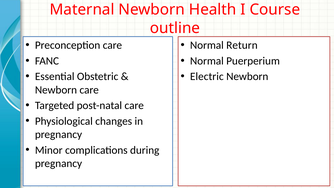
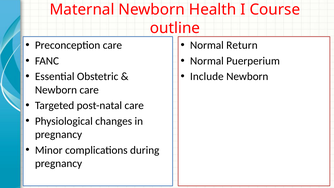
Electric: Electric -> Include
